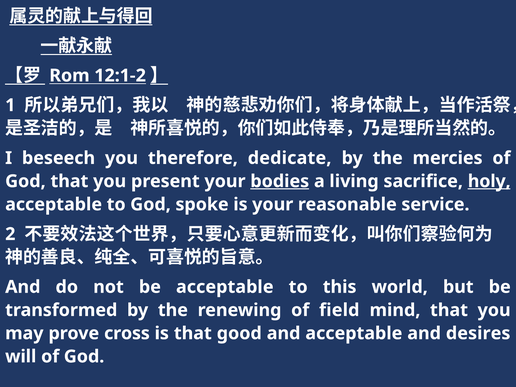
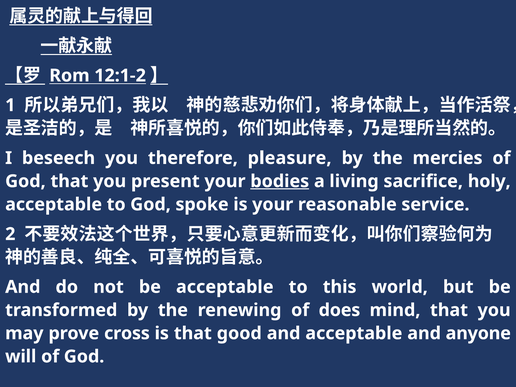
dedicate: dedicate -> pleasure
holy underline: present -> none
field: field -> does
desires: desires -> anyone
